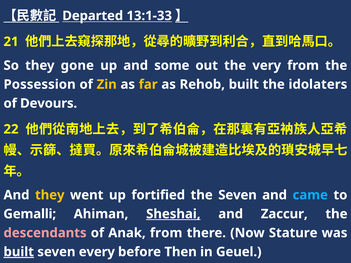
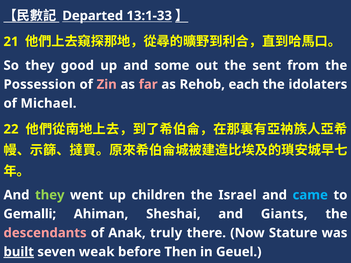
gone: gone -> good
very: very -> sent
Zin colour: yellow -> pink
far colour: yellow -> pink
Rehob built: built -> each
Devours: Devours -> Michael
they at (50, 195) colour: yellow -> light green
fortified: fortified -> children
the Seven: Seven -> Israel
Sheshai underline: present -> none
Zaccur: Zaccur -> Giants
Anak from: from -> truly
every: every -> weak
